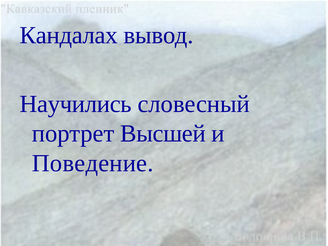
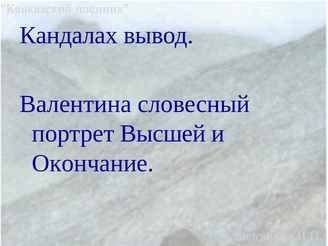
Научились: Научились -> Валентина
Поведение: Поведение -> Окончание
